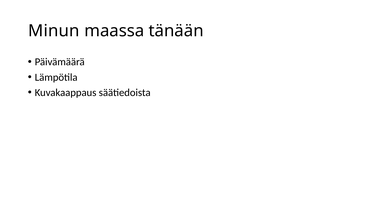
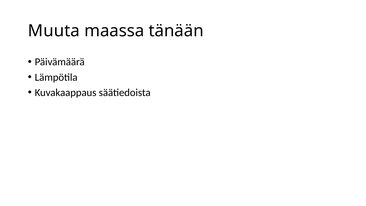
Minun: Minun -> Muuta
